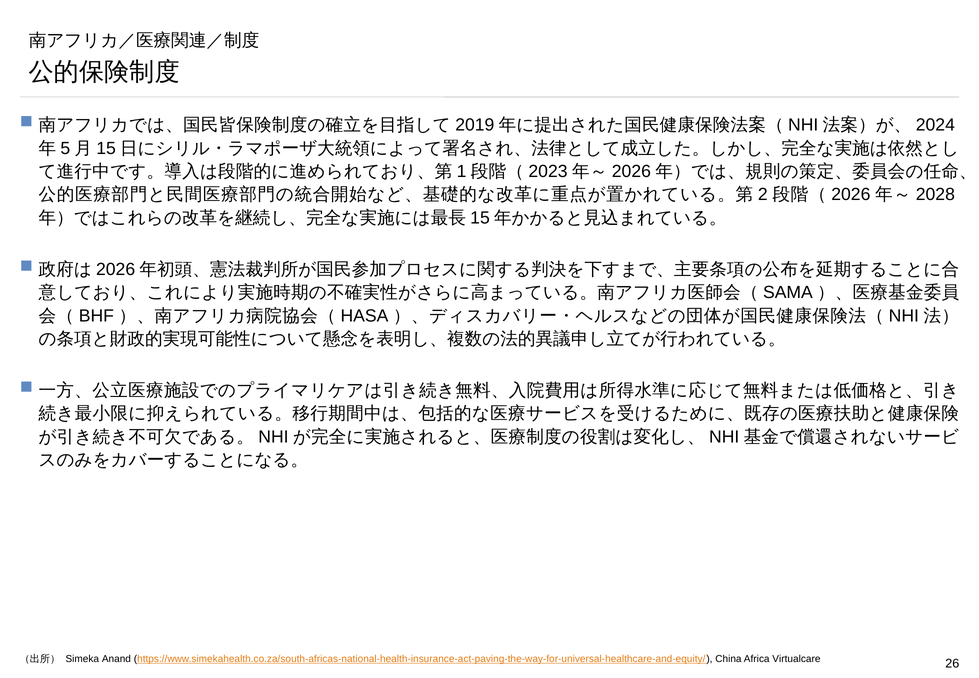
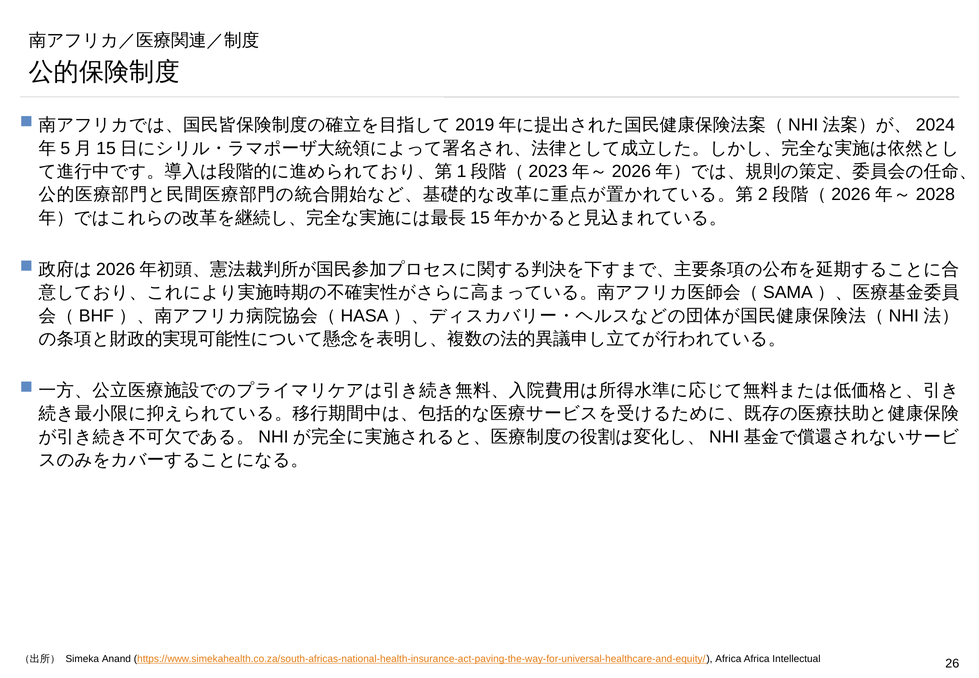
China at (728, 659): China -> Africa
Virtualcare: Virtualcare -> Intellectual
